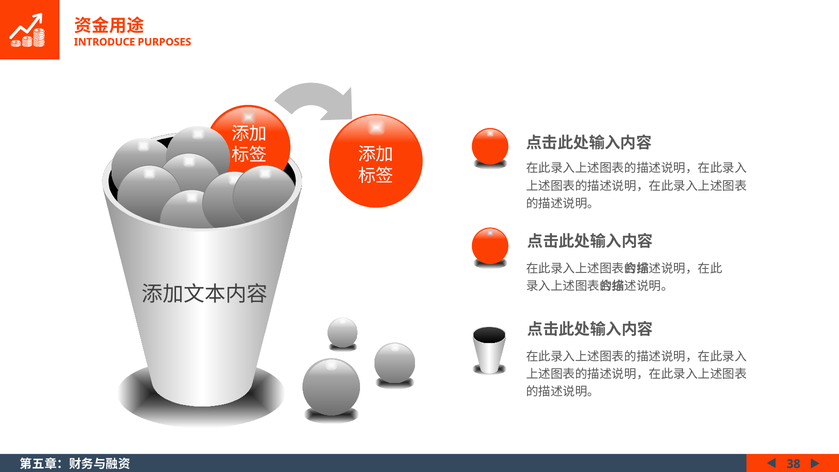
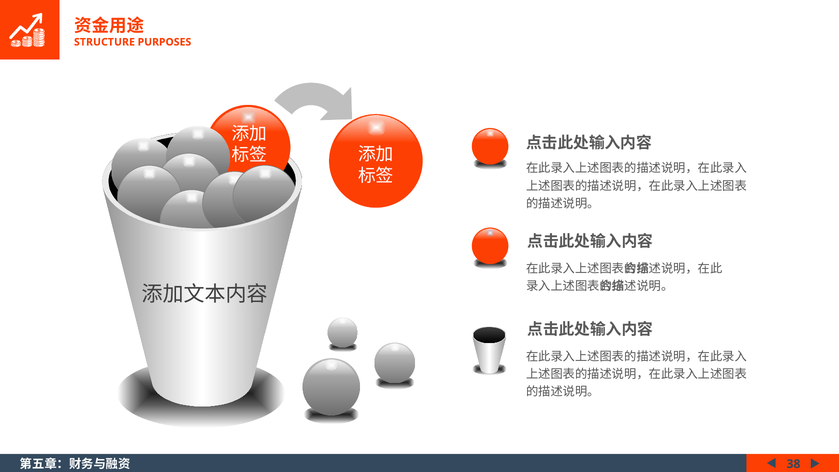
INTRODUCE: INTRODUCE -> STRUCTURE
